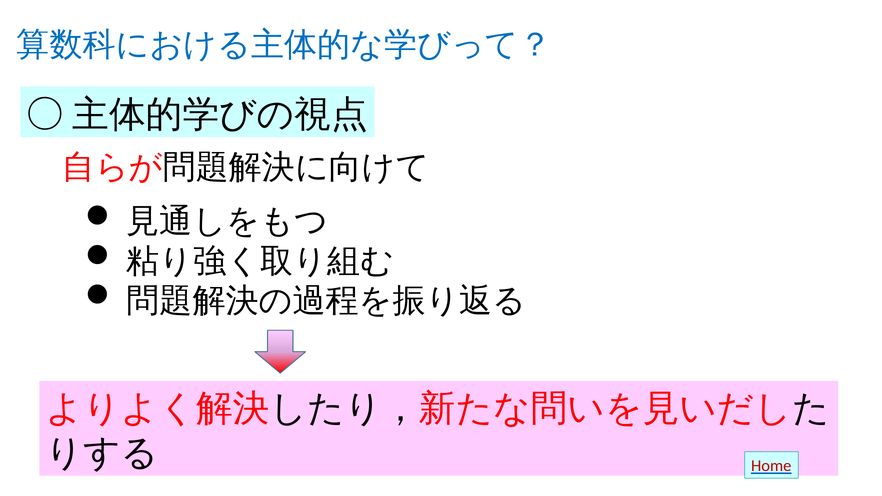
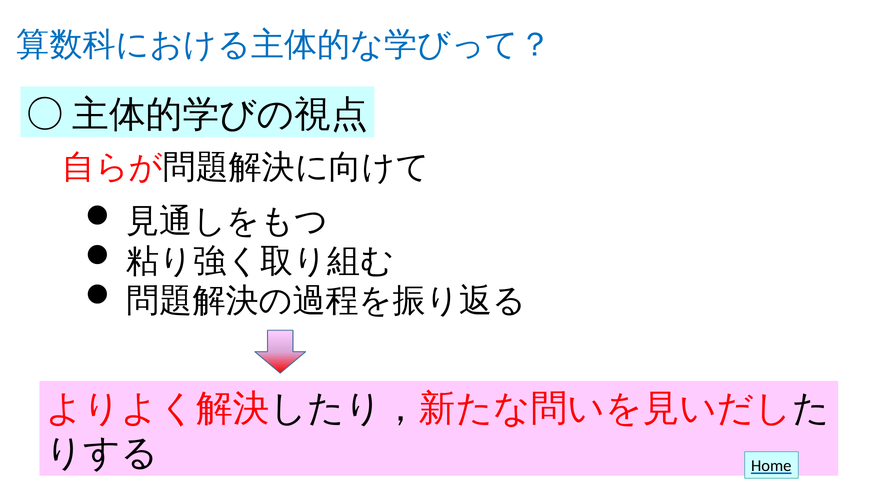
Home colour: red -> black
